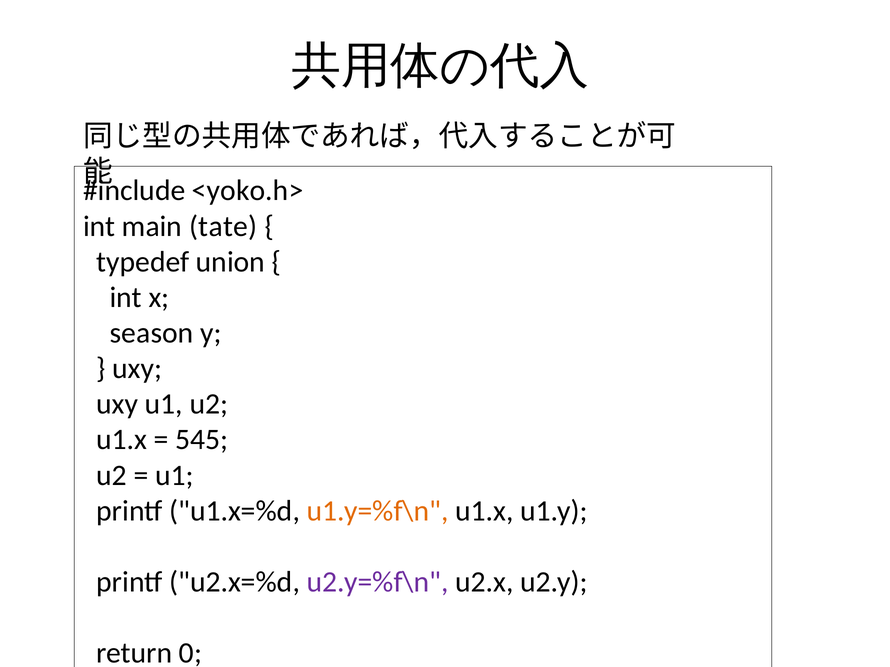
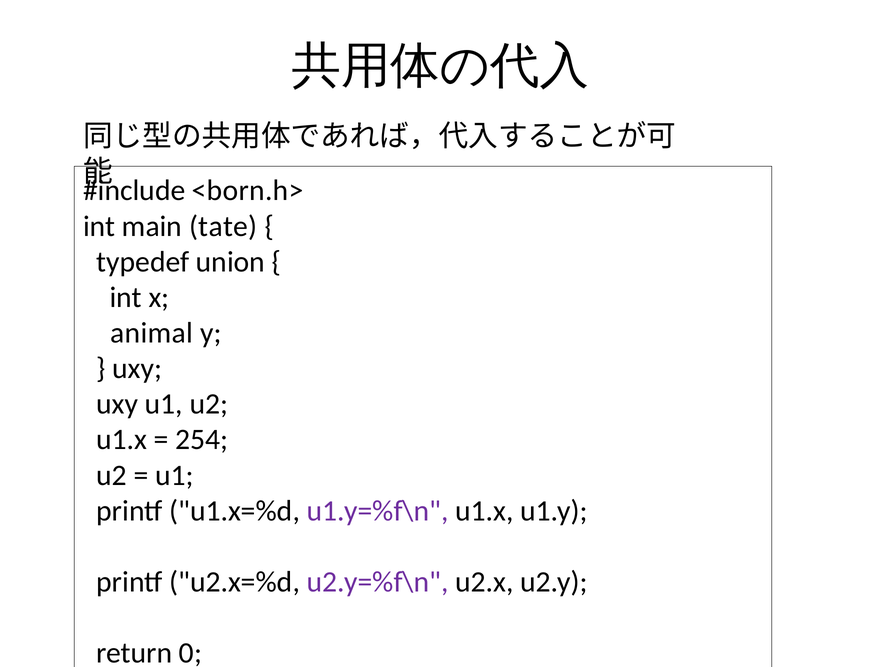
<yoko.h>: <yoko.h> -> <born.h>
season: season -> animal
545: 545 -> 254
u1.y=%f\n colour: orange -> purple
